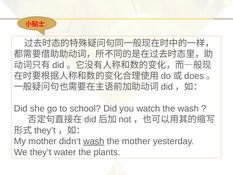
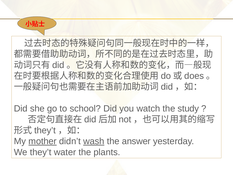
the wash: wash -> study
mother at (43, 141) underline: none -> present
the mother: mother -> answer
